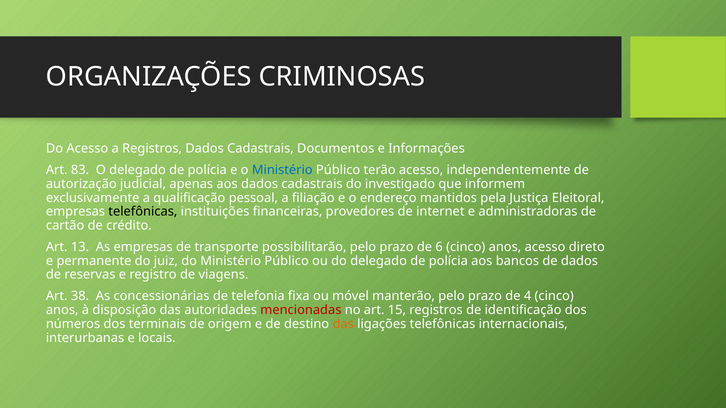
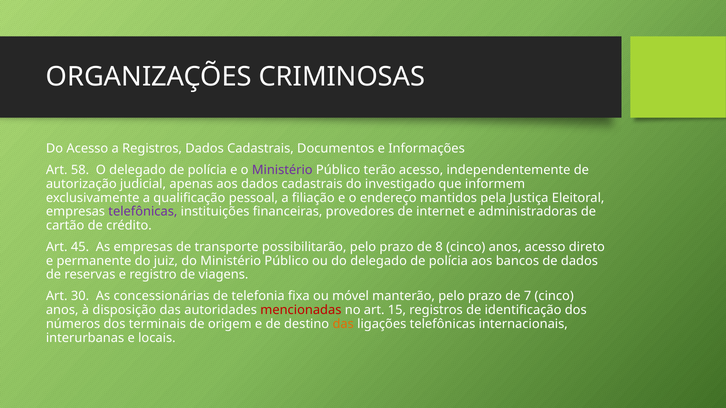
83: 83 -> 58
Ministério at (282, 170) colour: blue -> purple
telefônicas at (143, 212) colour: black -> purple
13: 13 -> 45
6: 6 -> 8
38: 38 -> 30
4: 4 -> 7
